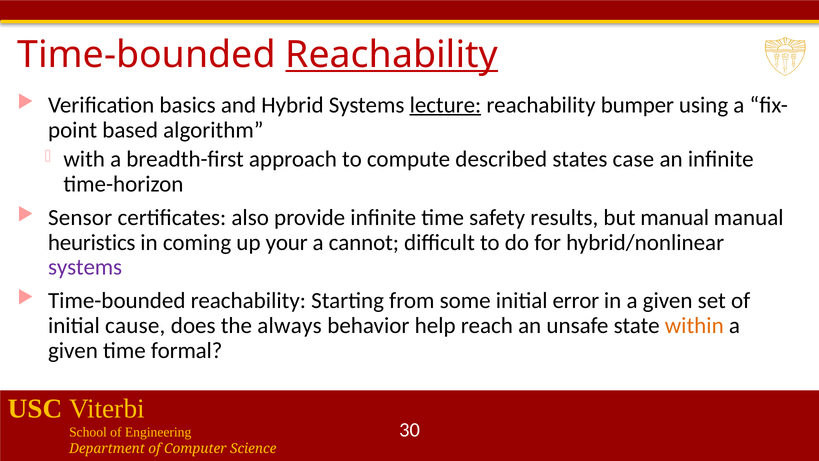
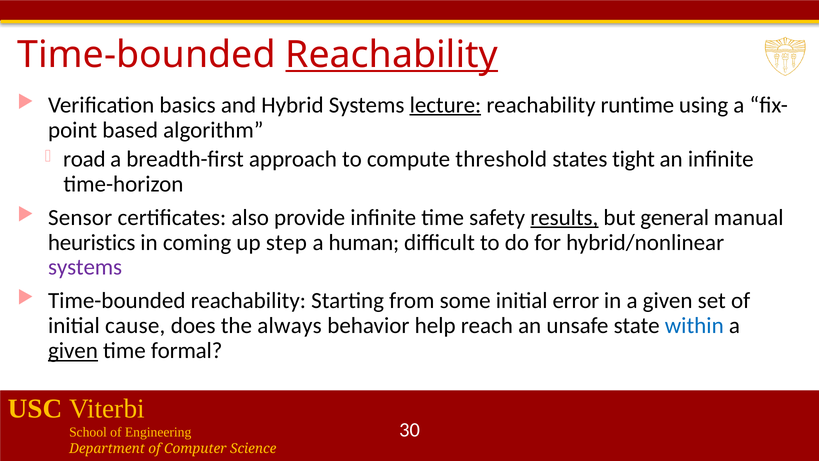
bumper: bumper -> runtime
with: with -> road
described: described -> threshold
case: case -> tight
results underline: none -> present
but manual: manual -> general
your: your -> step
cannot: cannot -> human
within colour: orange -> blue
given at (73, 350) underline: none -> present
